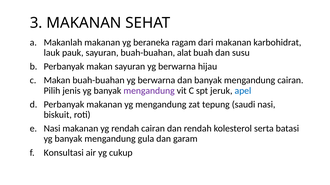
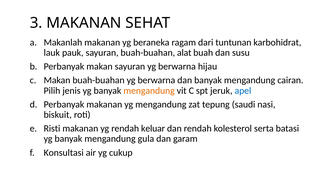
dari makanan: makanan -> tuntunan
mengandung at (149, 91) colour: purple -> orange
Nasi at (52, 129): Nasi -> Risti
rendah cairan: cairan -> keluar
